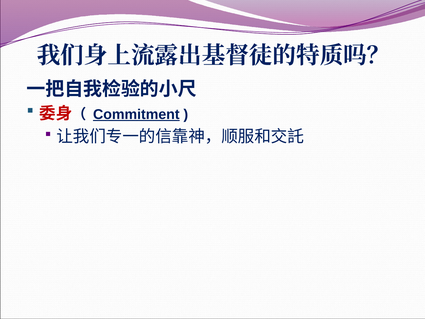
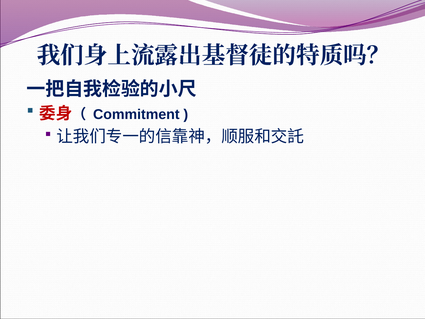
Commitment underline: present -> none
